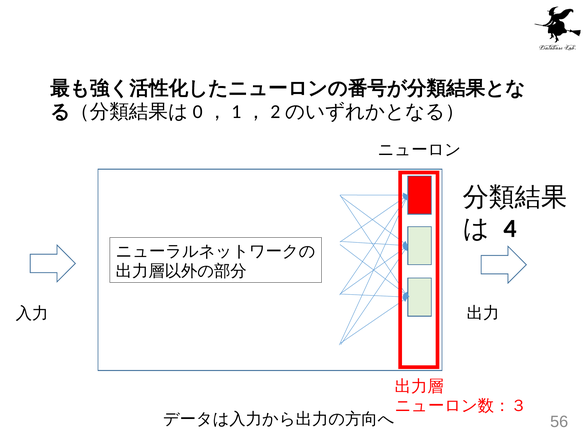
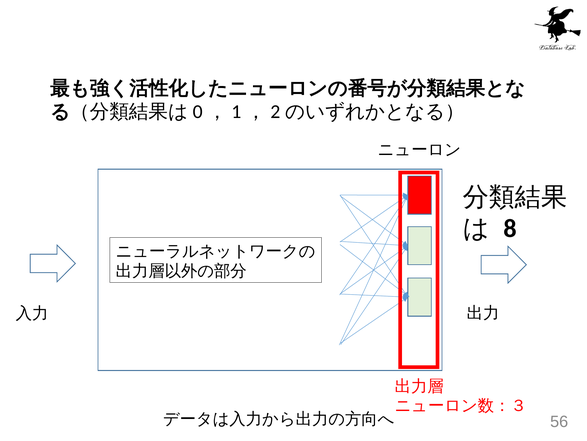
4: 4 -> 8
